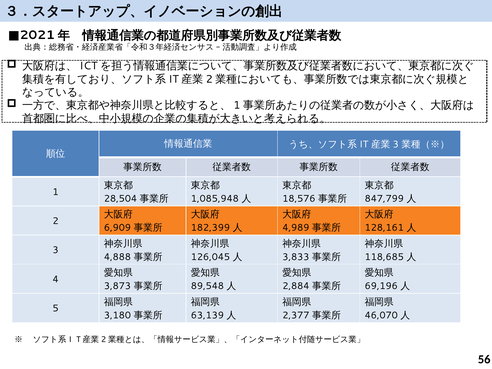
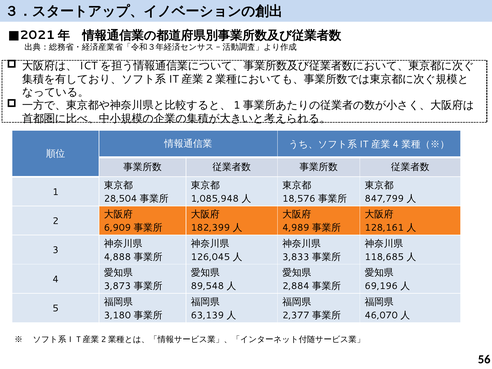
3 at (396, 144): 3 -> 4
